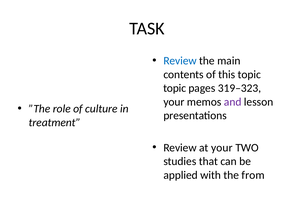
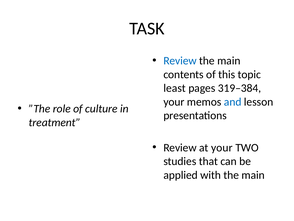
topic at (175, 88): topic -> least
319–323: 319–323 -> 319–384
and colour: purple -> blue
with the from: from -> main
